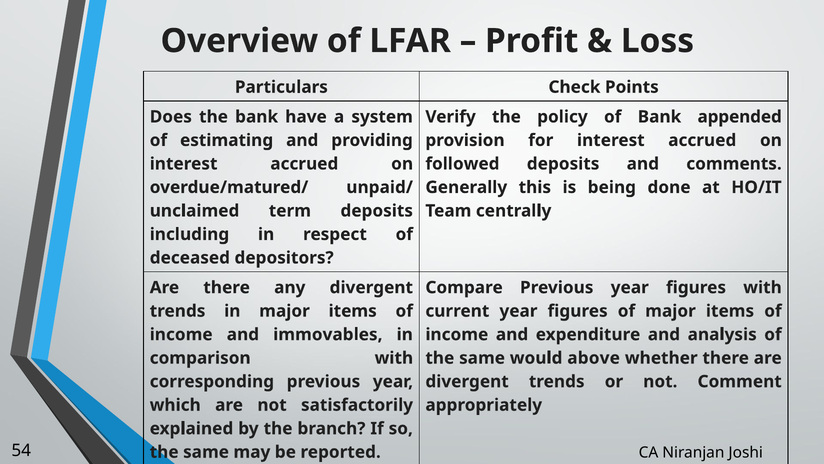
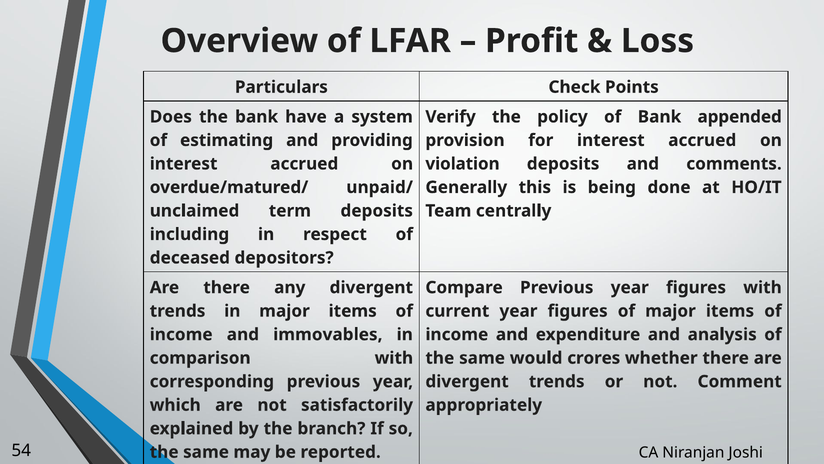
followed: followed -> violation
above: above -> crores
